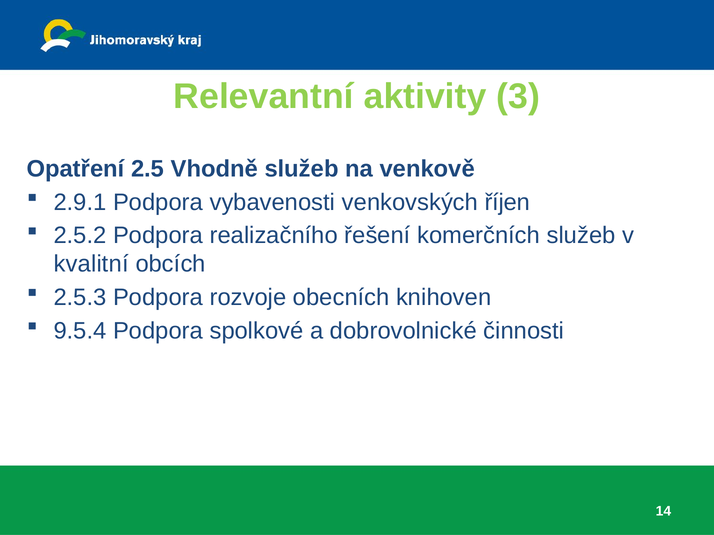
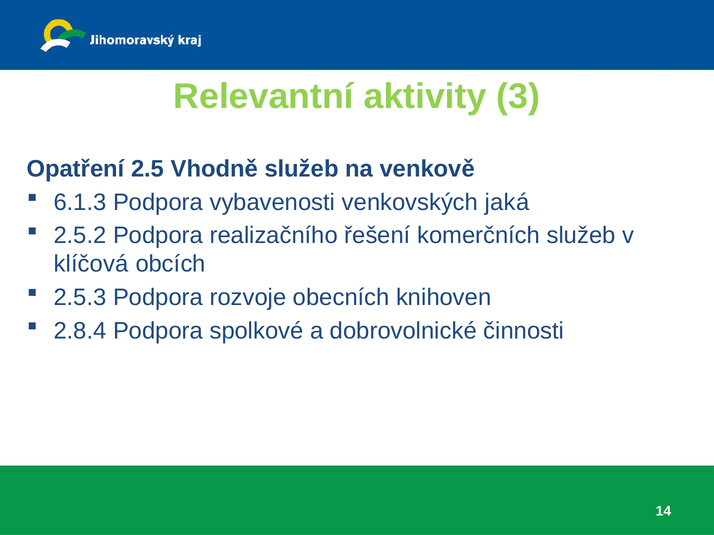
2.9.1: 2.9.1 -> 6.1.3
říjen: říjen -> jaká
kvalitní: kvalitní -> klíčová
9.5.4: 9.5.4 -> 2.8.4
